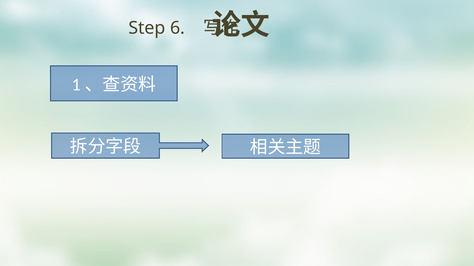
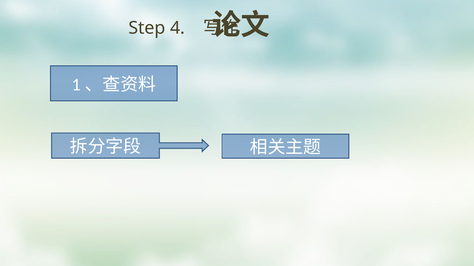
6: 6 -> 4
